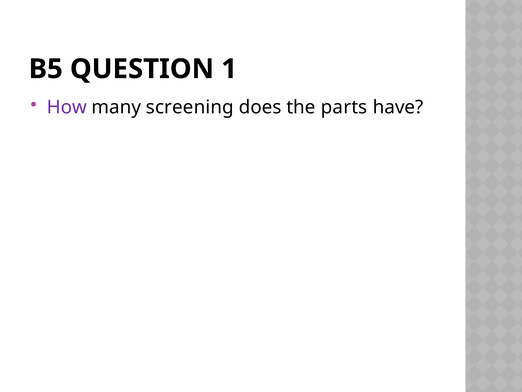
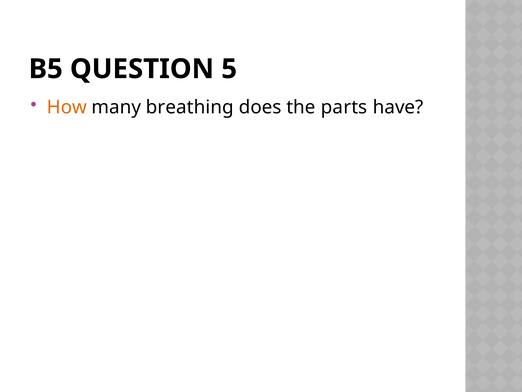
1: 1 -> 5
How colour: purple -> orange
screening: screening -> breathing
